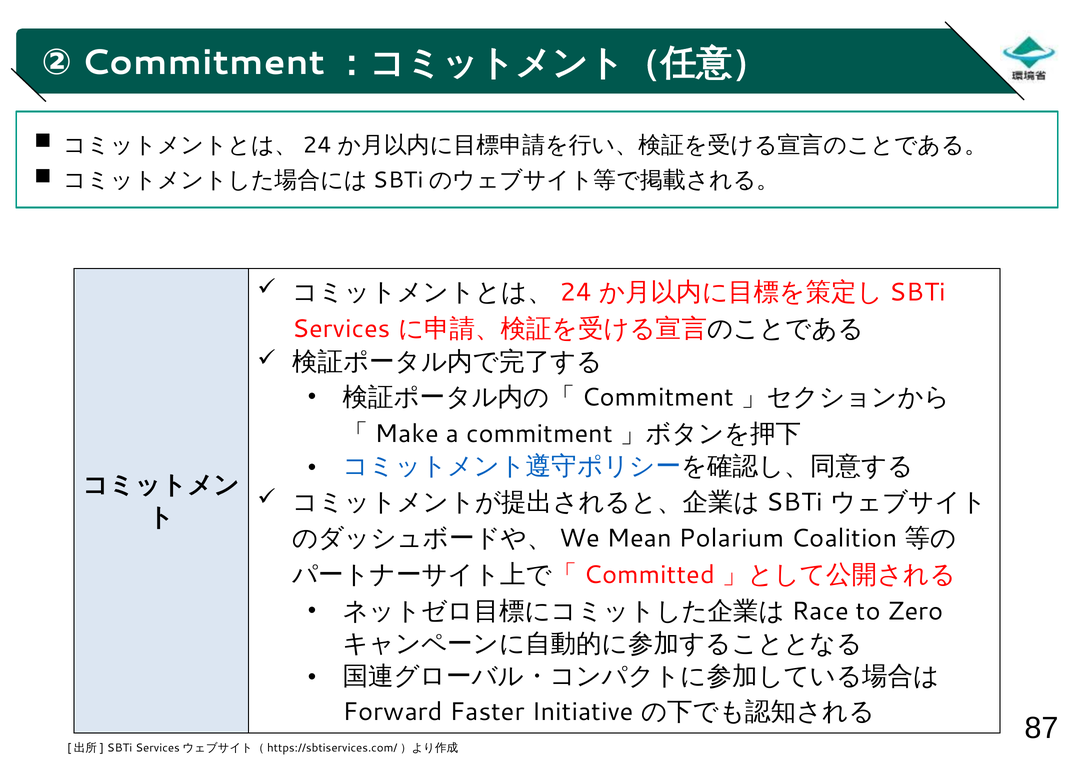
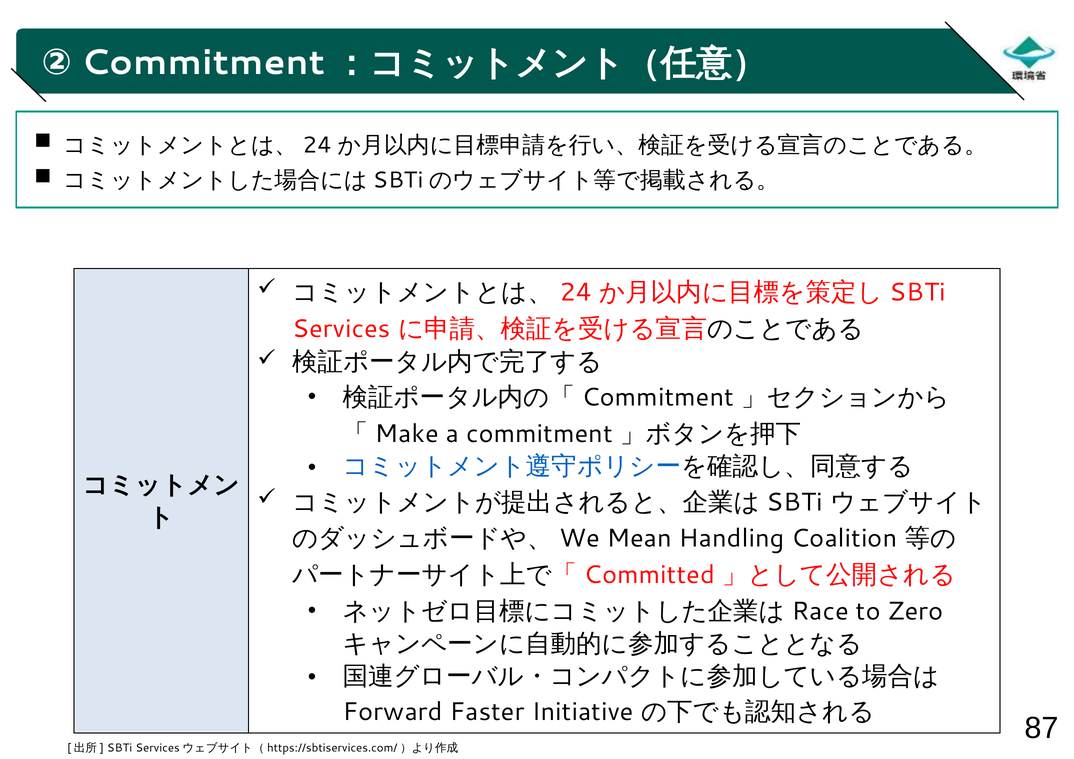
Polarium: Polarium -> Handling
